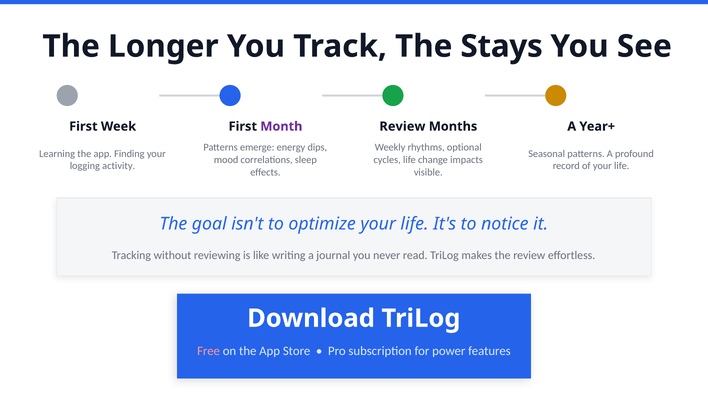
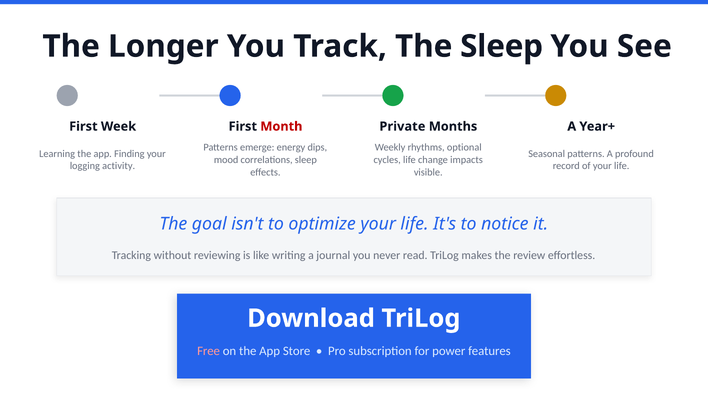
The Stays: Stays -> Sleep
Month colour: purple -> red
Review at (402, 127): Review -> Private
